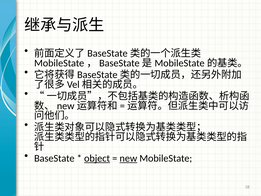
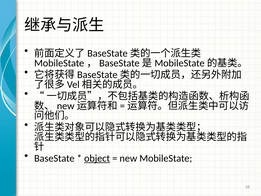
new underline: present -> none
